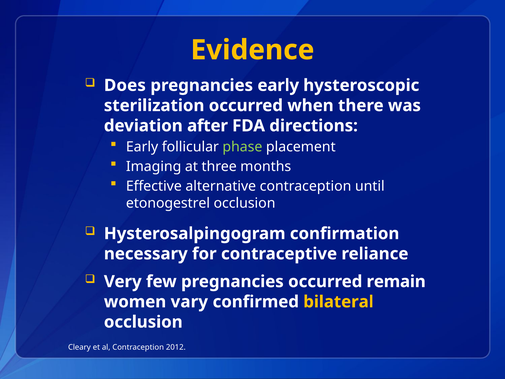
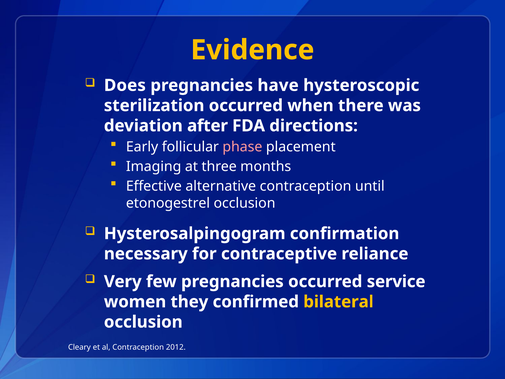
pregnancies early: early -> have
phase colour: light green -> pink
remain: remain -> service
vary: vary -> they
